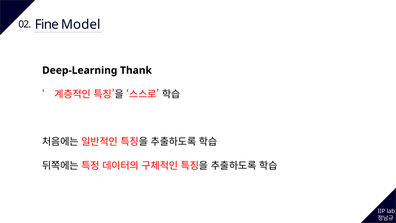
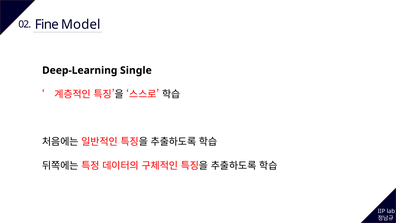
Thank: Thank -> Single
